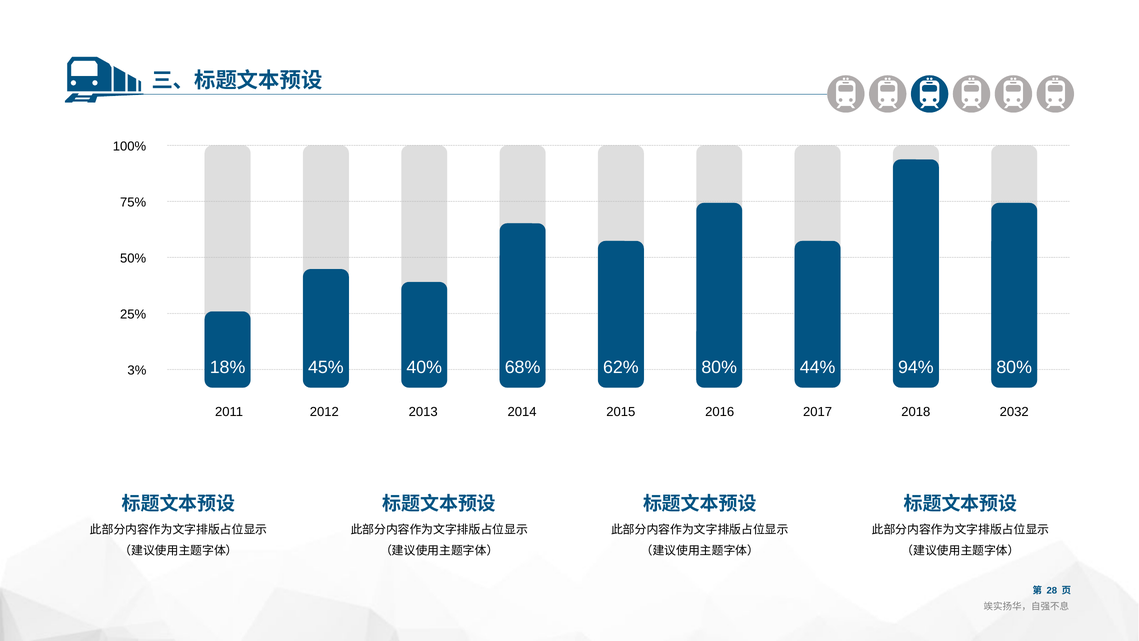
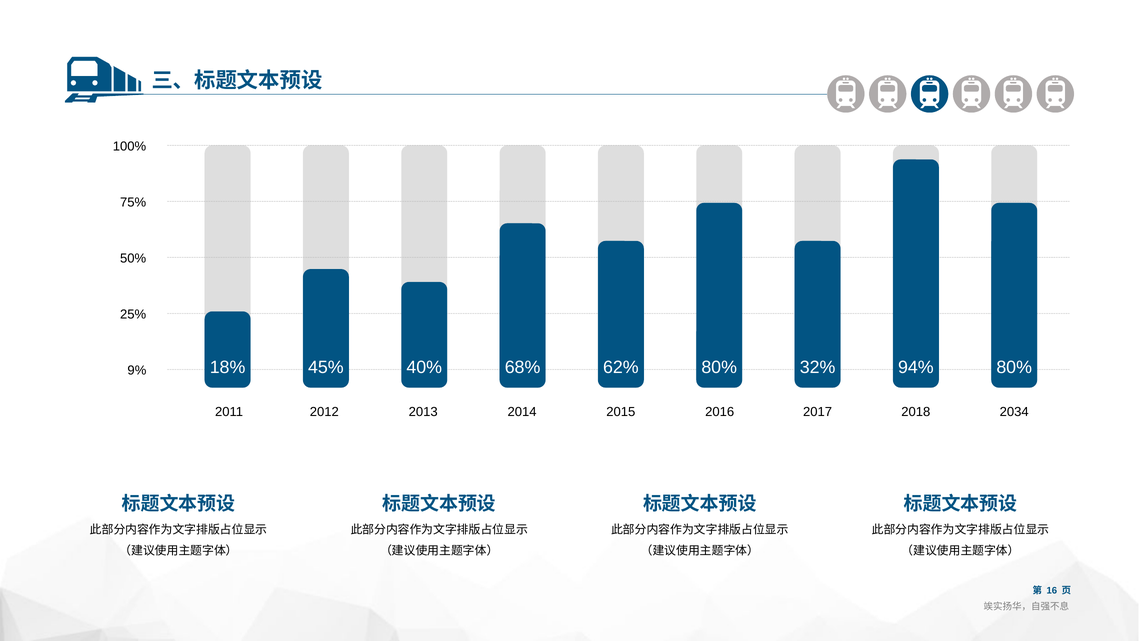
44%: 44% -> 32%
3%: 3% -> 9%
2032: 2032 -> 2034
28: 28 -> 16
